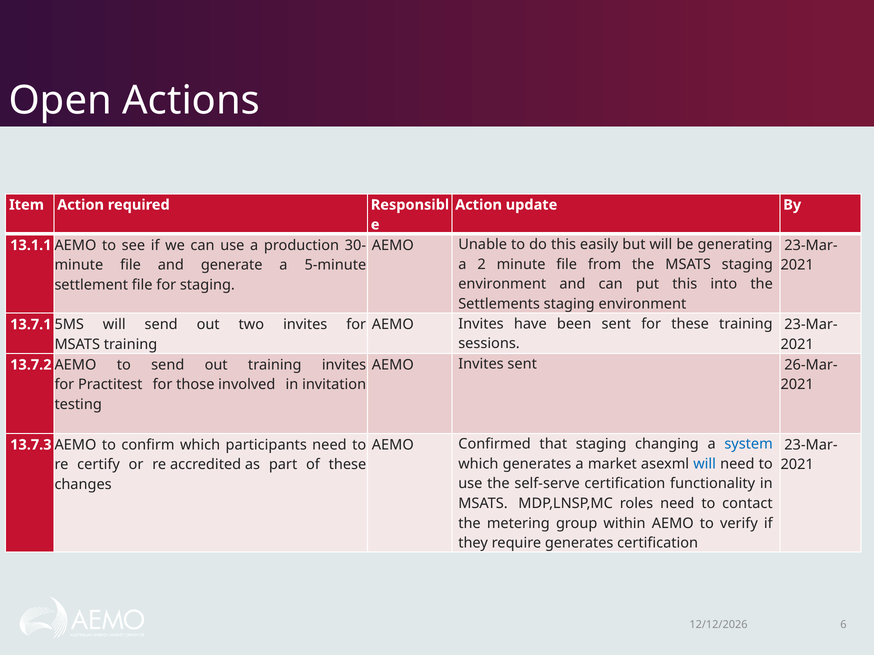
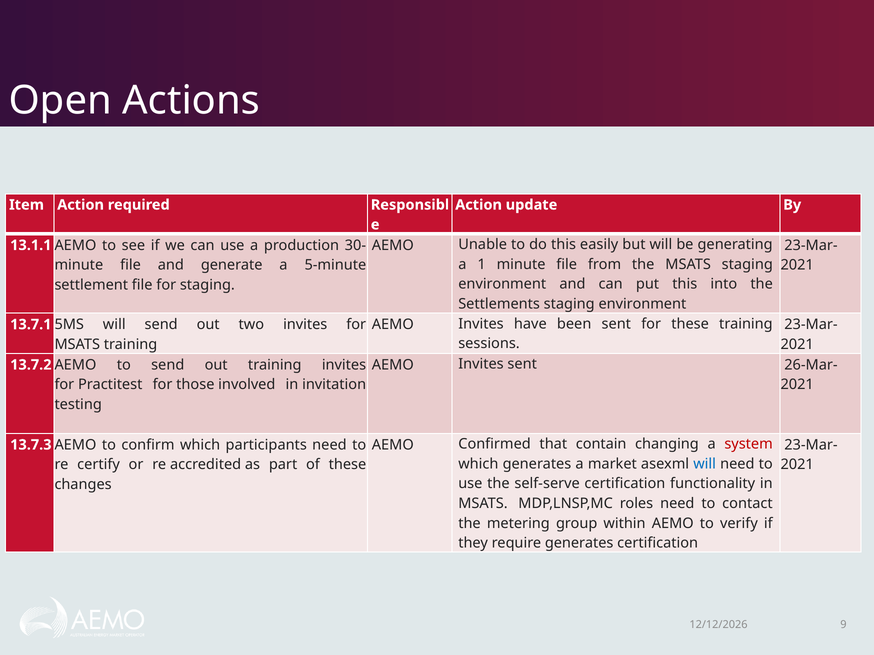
2: 2 -> 1
that staging: staging -> contain
system colour: blue -> red
6: 6 -> 9
